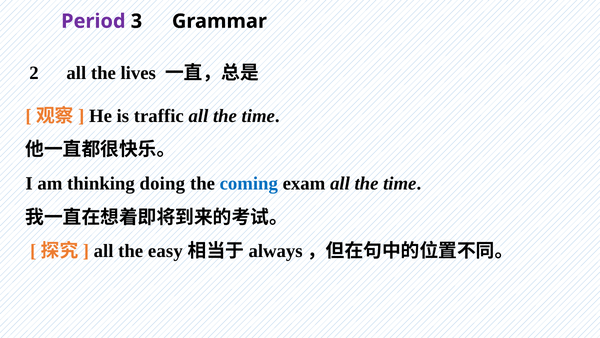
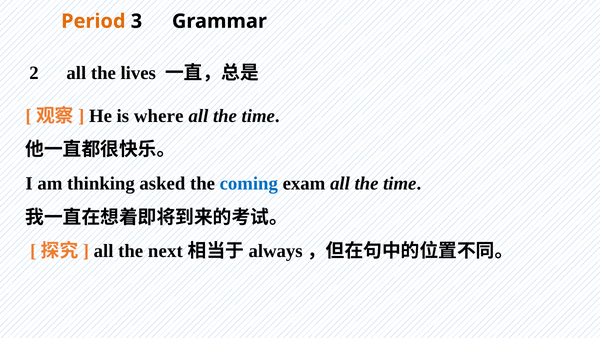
Period colour: purple -> orange
traffic: traffic -> where
doing: doing -> asked
easy: easy -> next
